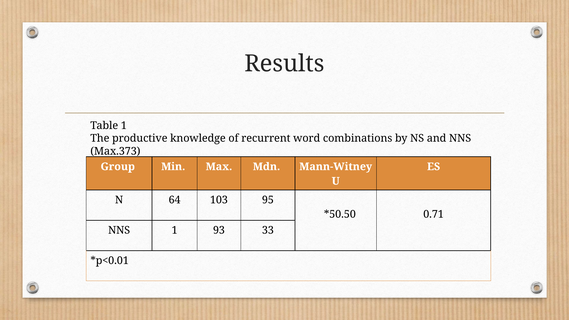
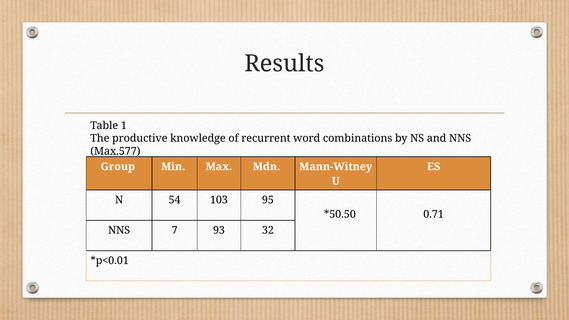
Max.373: Max.373 -> Max.577
64: 64 -> 54
NNS 1: 1 -> 7
33: 33 -> 32
